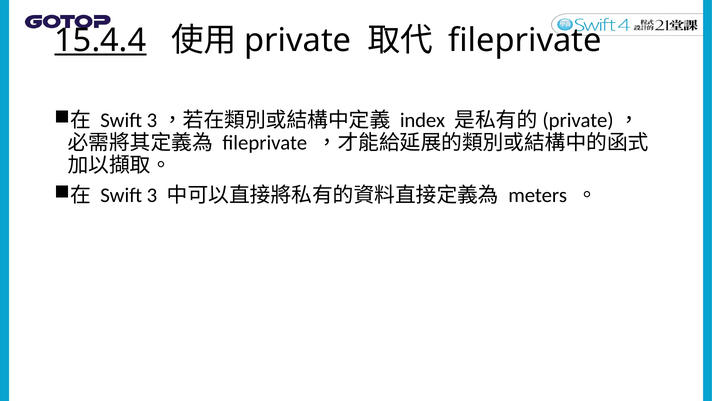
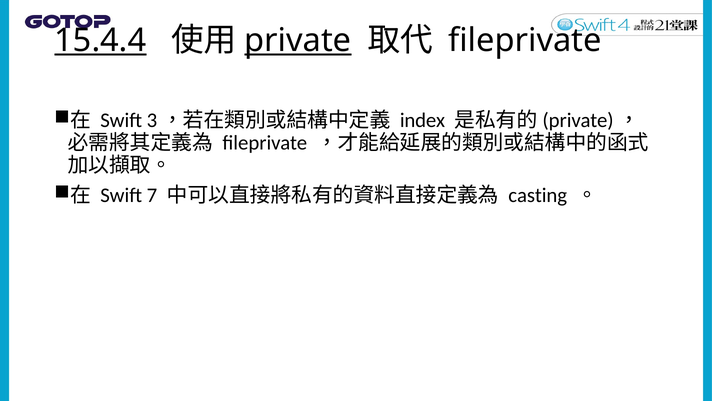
private underline: none -> present
3: 3 -> 7
meters: meters -> casting
